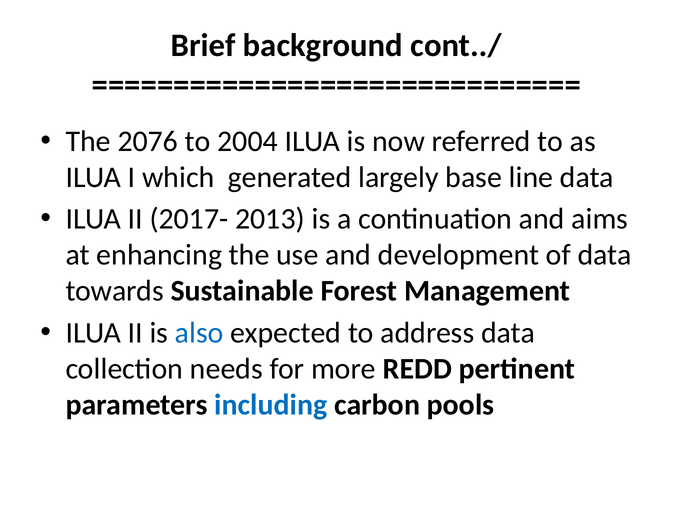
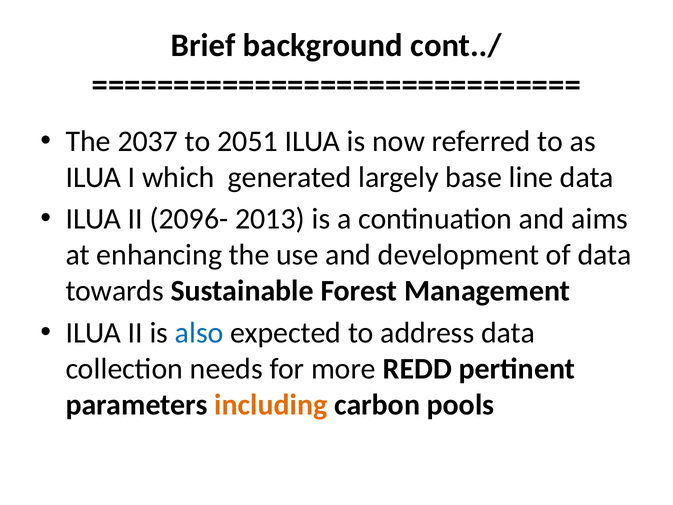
2076: 2076 -> 2037
2004: 2004 -> 2051
2017-: 2017- -> 2096-
including colour: blue -> orange
